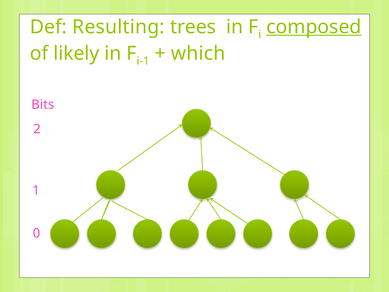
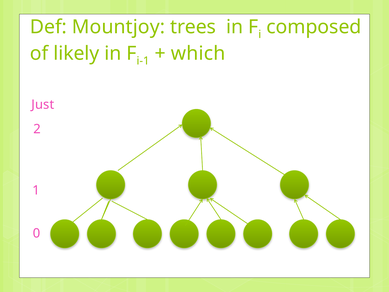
Resulting: Resulting -> Mountjoy
composed underline: present -> none
Bits: Bits -> Just
